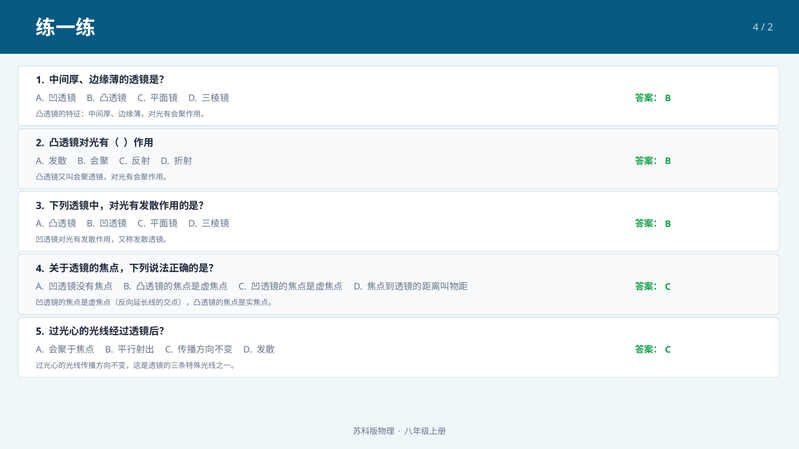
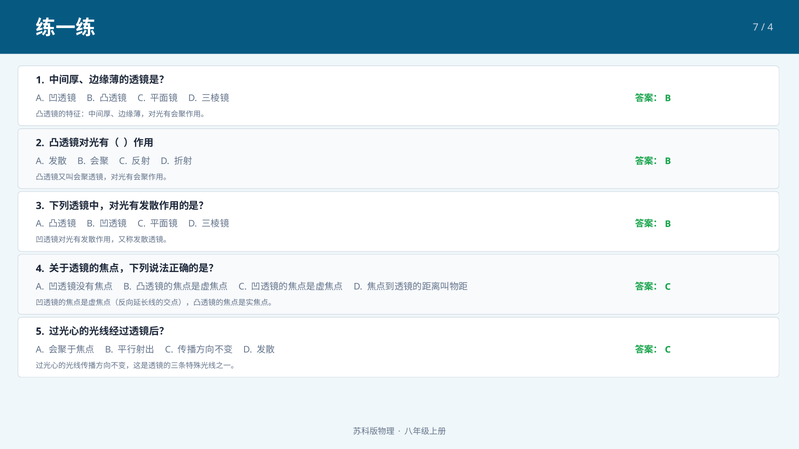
4 at (756, 28): 4 -> 7
2 at (770, 28): 2 -> 4
